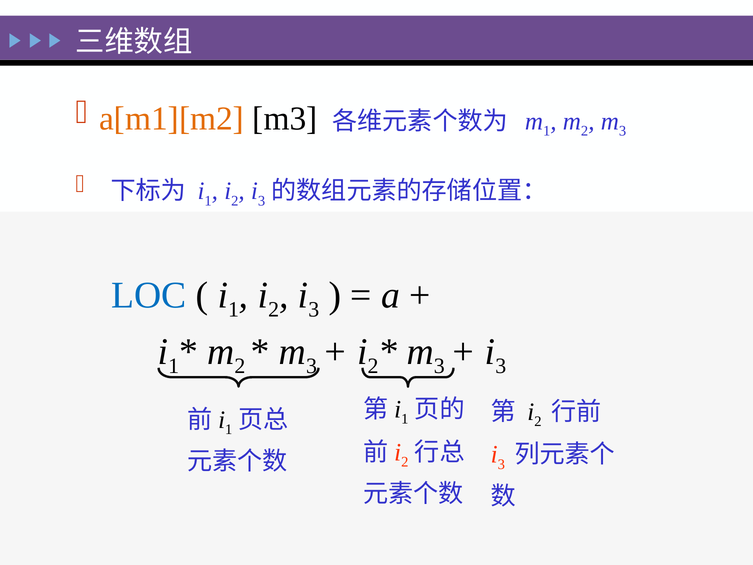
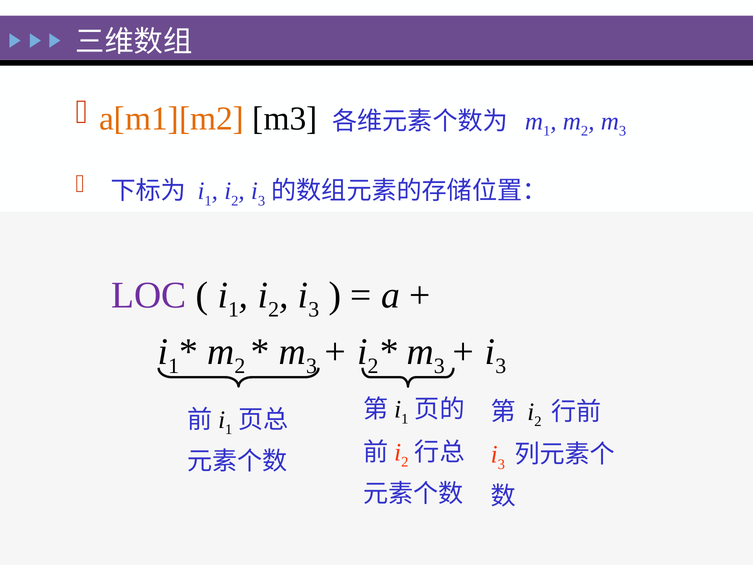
LOC colour: blue -> purple
